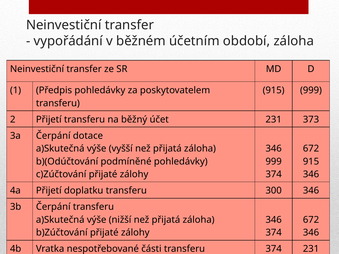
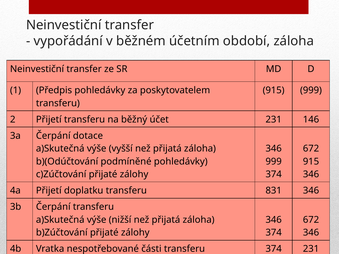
373: 373 -> 146
300: 300 -> 831
